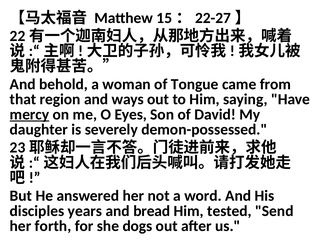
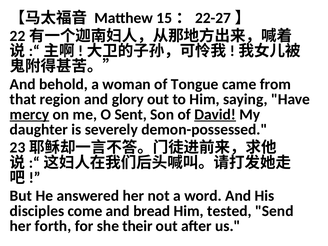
ways: ways -> glory
Eyes: Eyes -> Sent
David underline: none -> present
years: years -> come
dogs: dogs -> their
